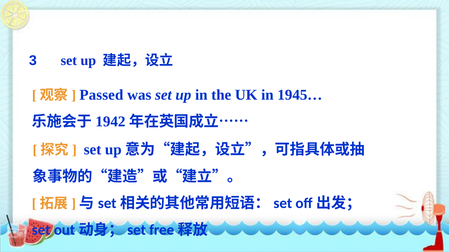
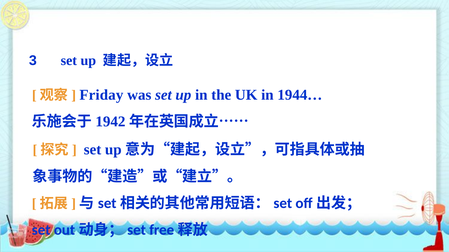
Passed: Passed -> Friday
1945…: 1945… -> 1944…
